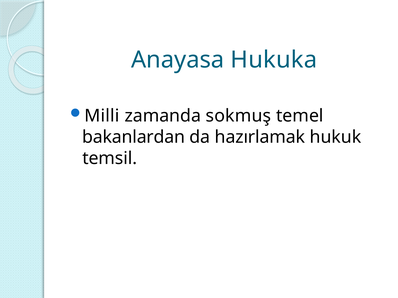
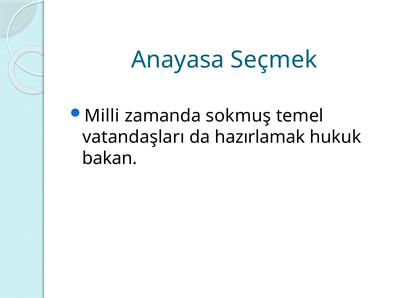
Hukuka: Hukuka -> Seçmek
bakanlardan: bakanlardan -> vatandaşları
temsil: temsil -> bakan
